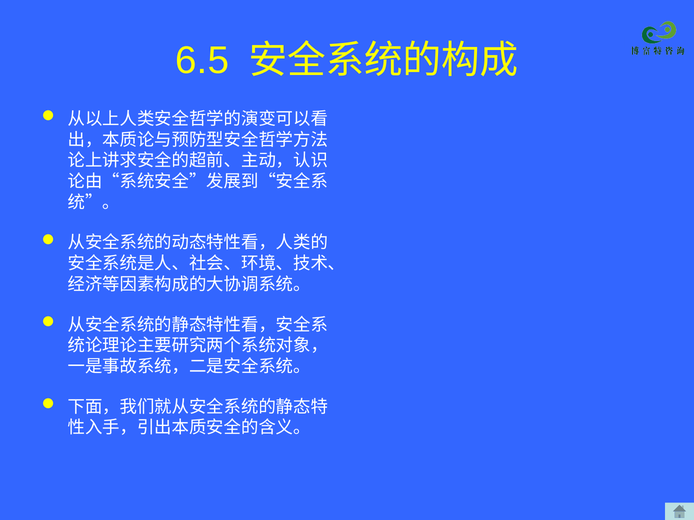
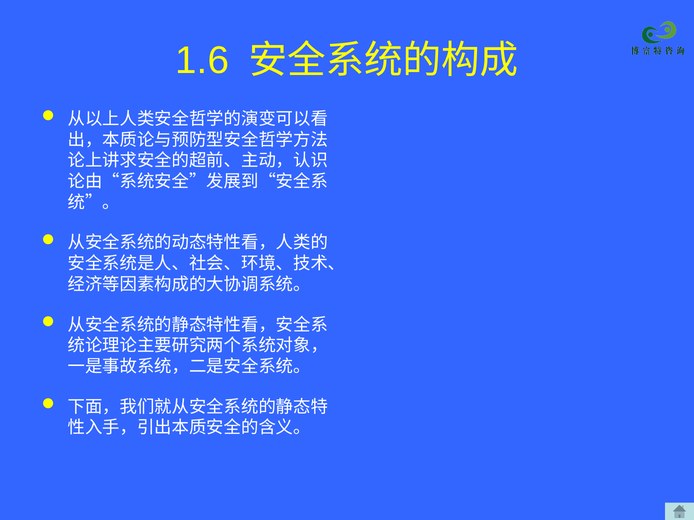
6.5: 6.5 -> 1.6
